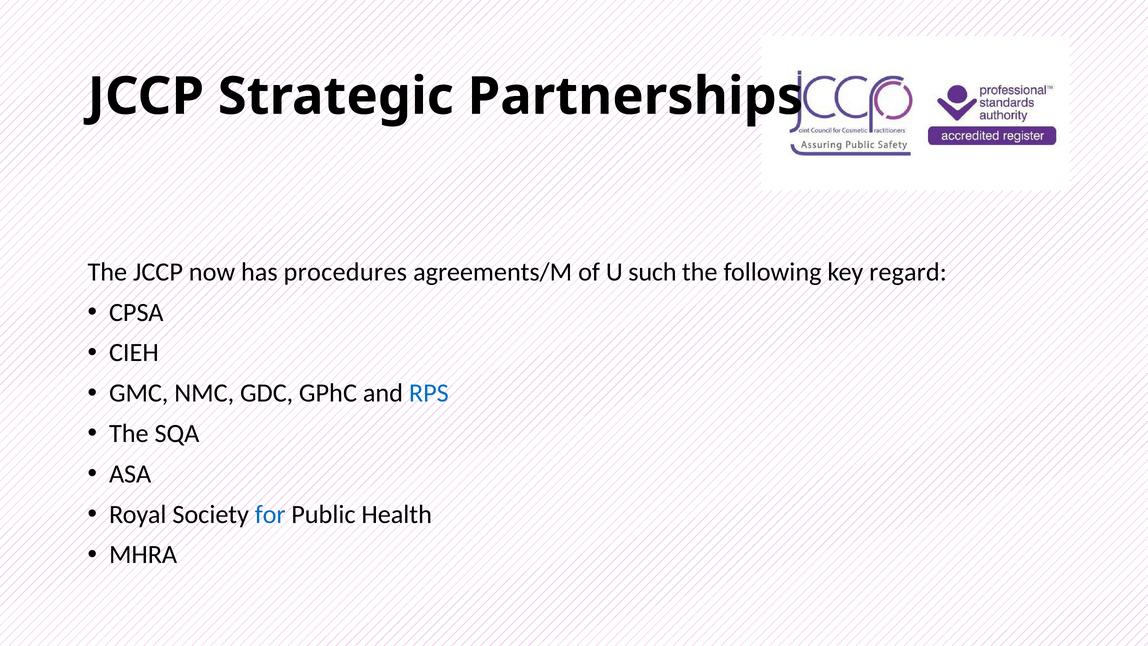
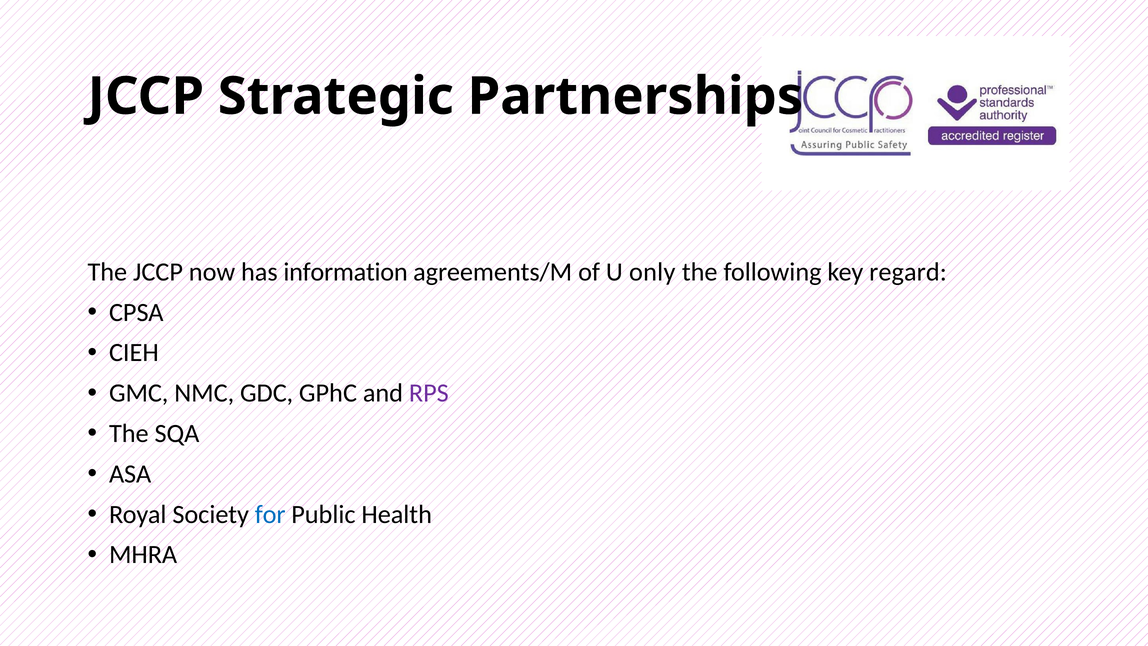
procedures: procedures -> information
such: such -> only
RPS colour: blue -> purple
